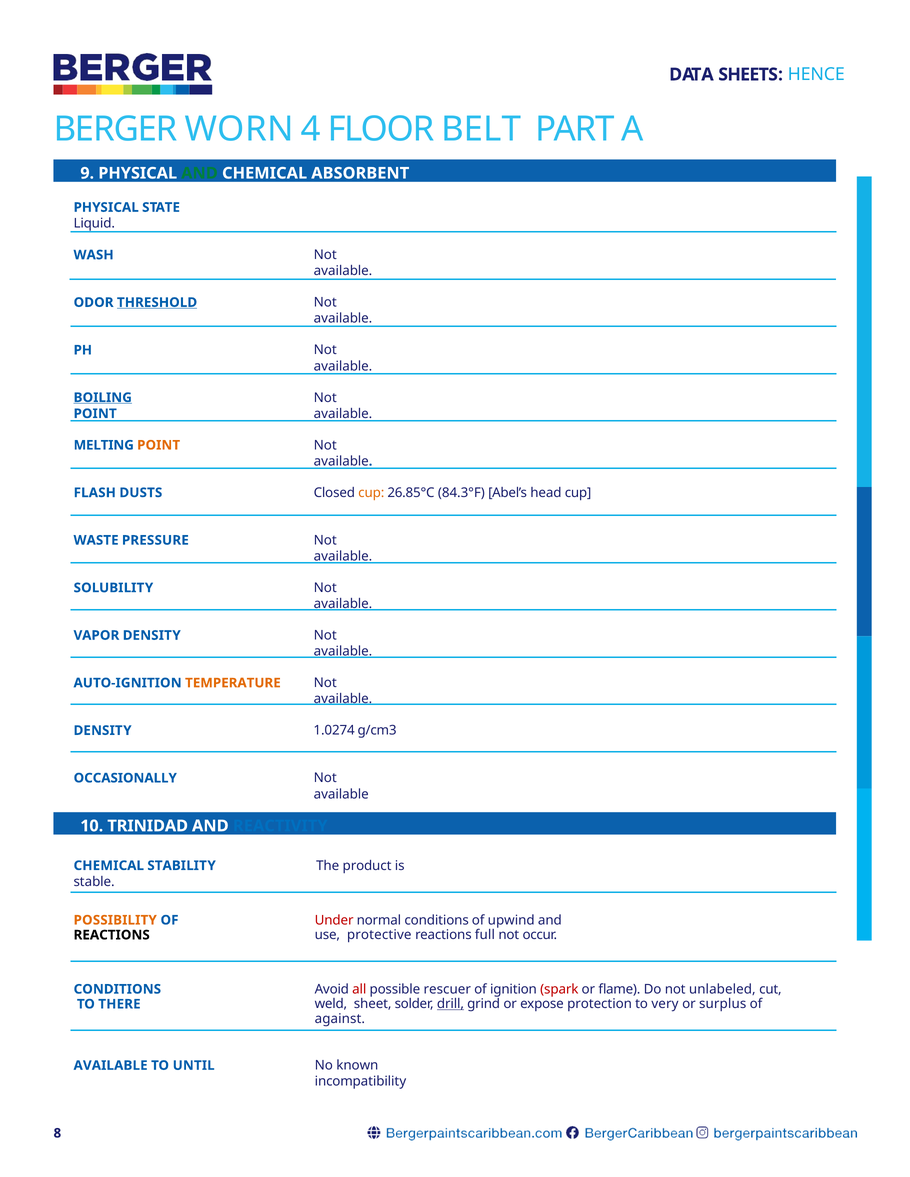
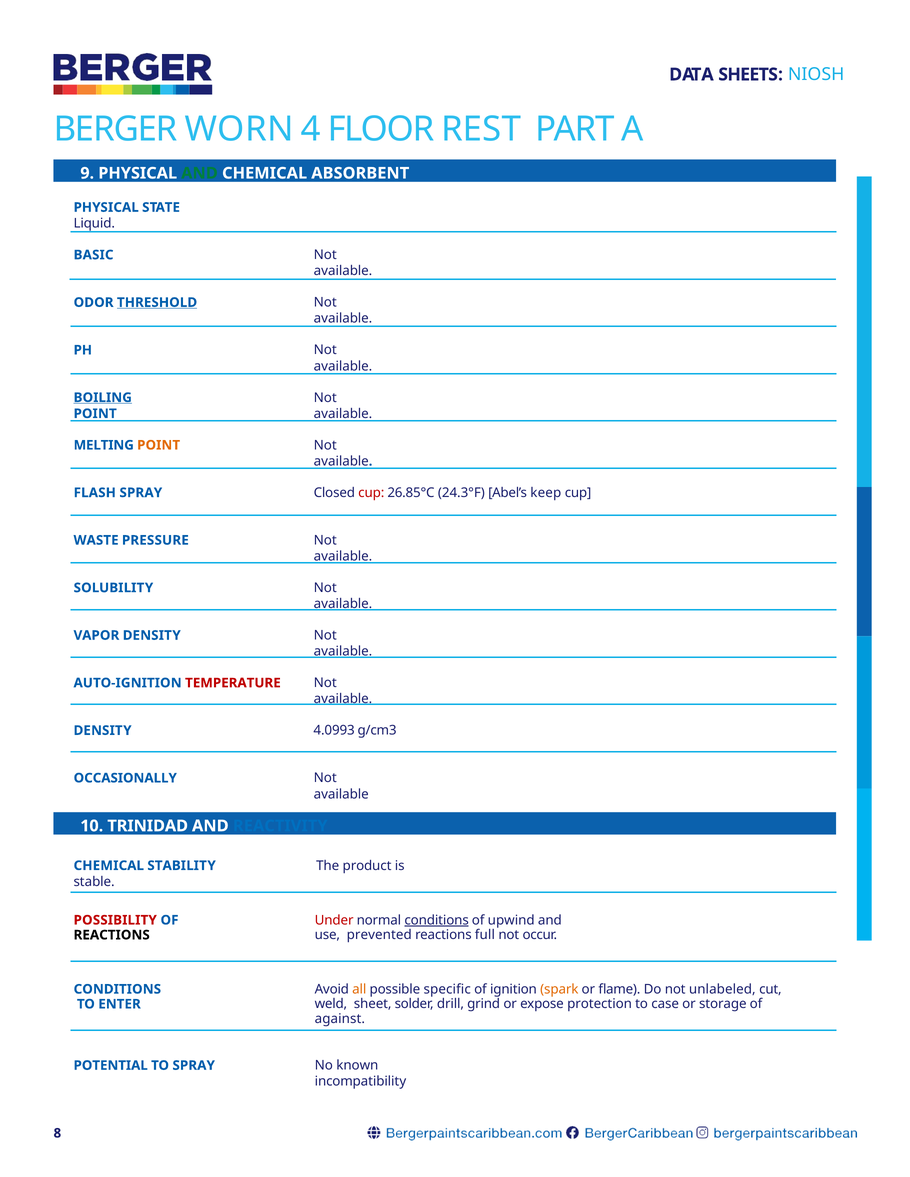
HENCE: HENCE -> NIOSH
BELT: BELT -> REST
WASH: WASH -> BASIC
FLASH DUSTS: DUSTS -> SPRAY
cup at (371, 493) colour: orange -> red
84.3°F: 84.3°F -> 24.3°F
head: head -> keep
TEMPERATURE colour: orange -> red
1.0274: 1.0274 -> 4.0993
conditions at (437, 921) underline: none -> present
POSSIBILITY colour: orange -> red
protective: protective -> prevented
all colour: red -> orange
rescuer: rescuer -> specific
spark colour: red -> orange
drill underline: present -> none
very: very -> case
surplus: surplus -> storage
THERE: THERE -> ENTER
AVAILABLE at (111, 1066): AVAILABLE -> POTENTIAL
TO UNTIL: UNTIL -> SPRAY
